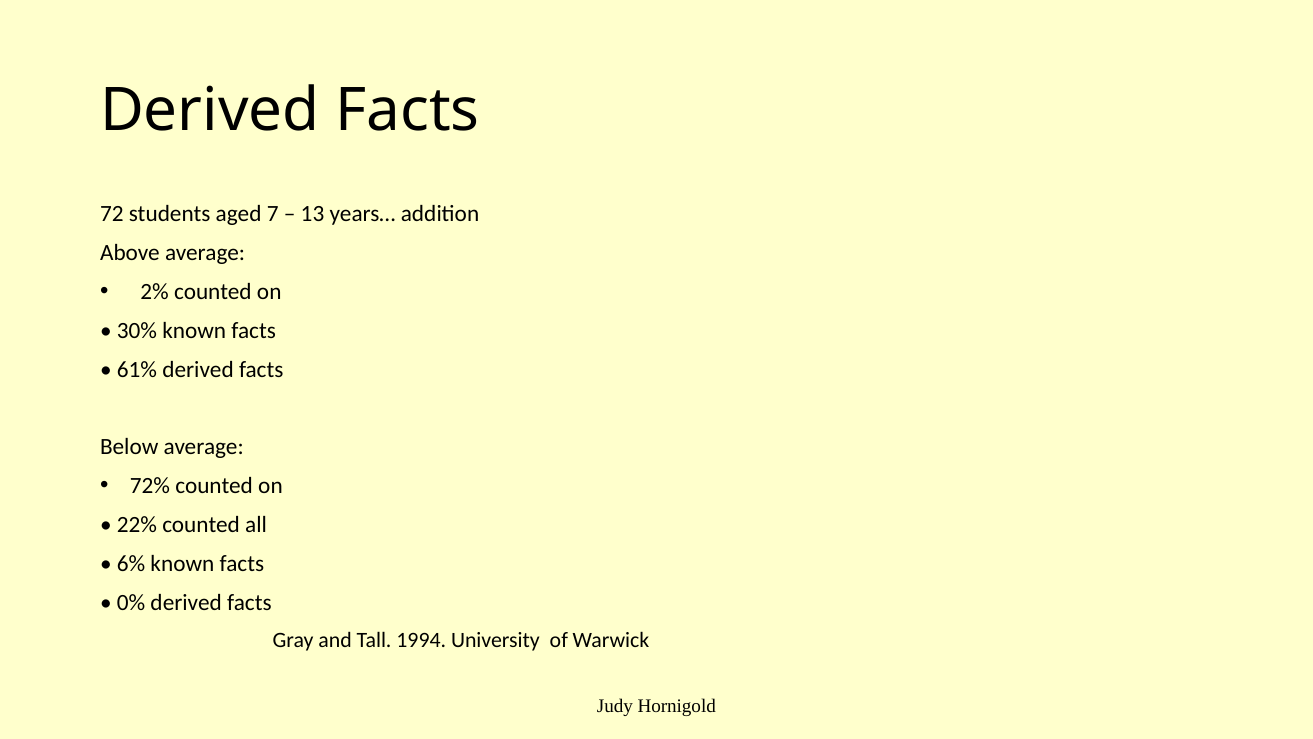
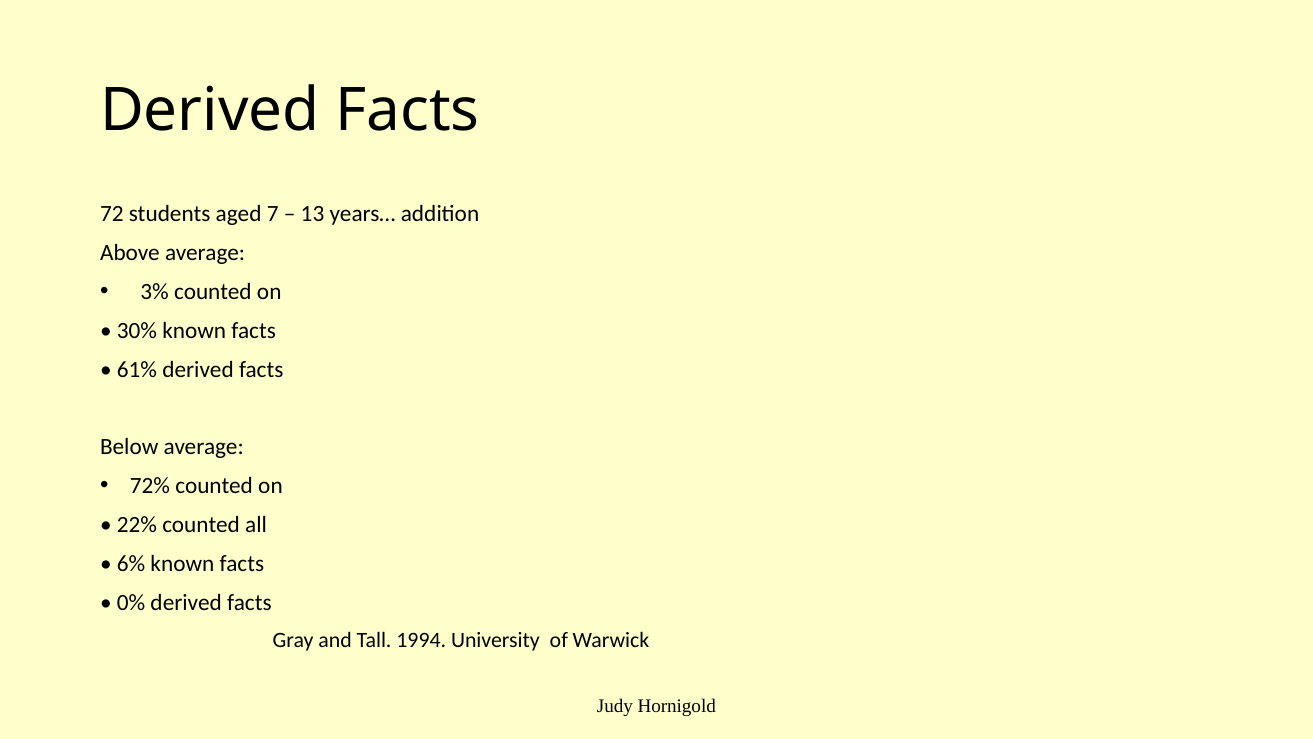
2%: 2% -> 3%
